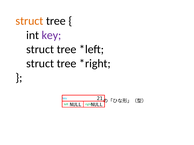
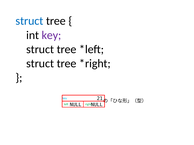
struct at (29, 21) colour: orange -> blue
